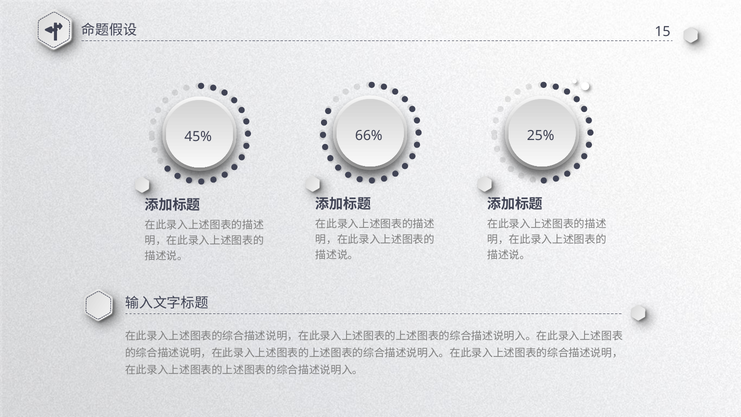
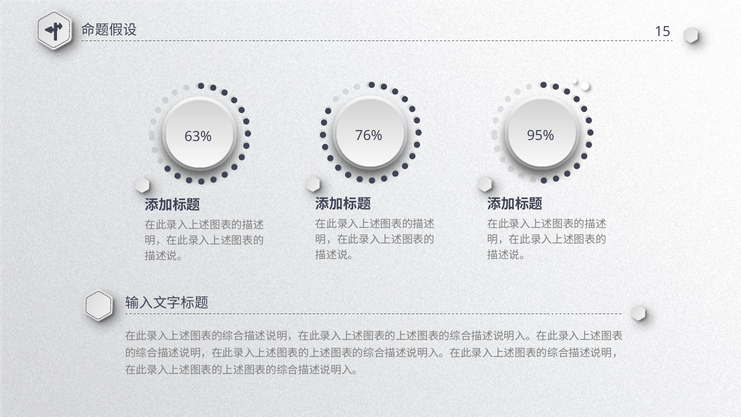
66%: 66% -> 76%
25%: 25% -> 95%
45%: 45% -> 63%
